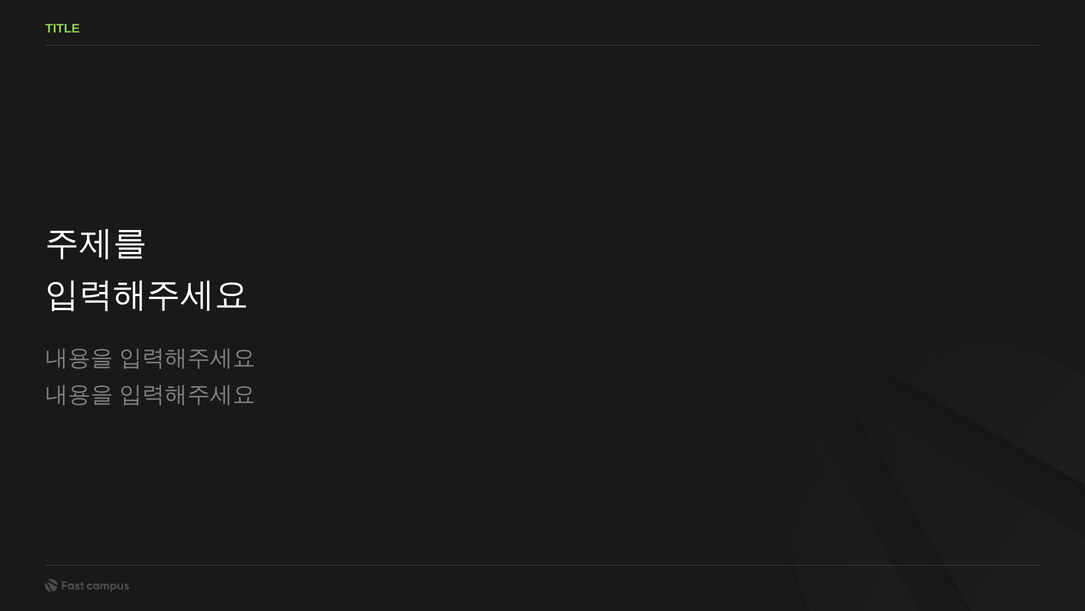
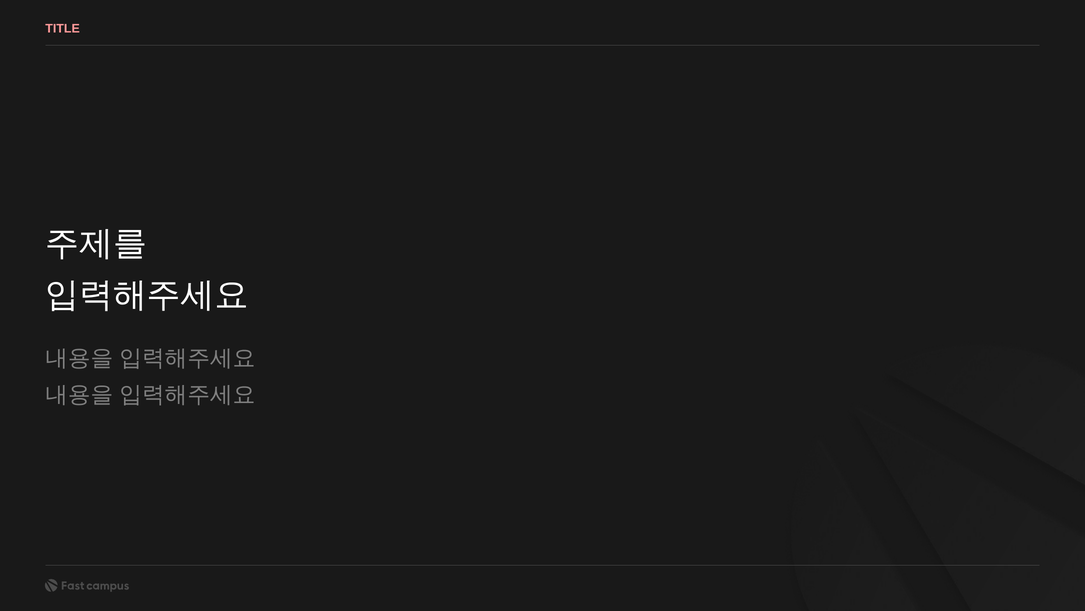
TITLE colour: light green -> pink
